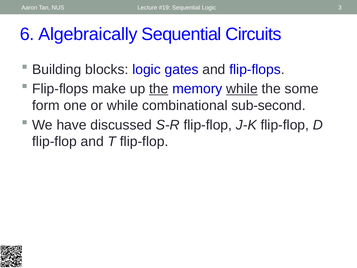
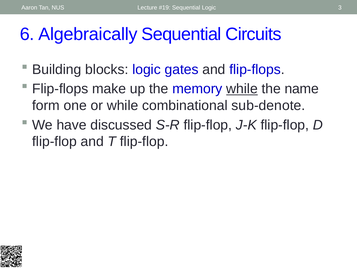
the at (159, 89) underline: present -> none
some: some -> name
sub-second: sub-second -> sub-denote
